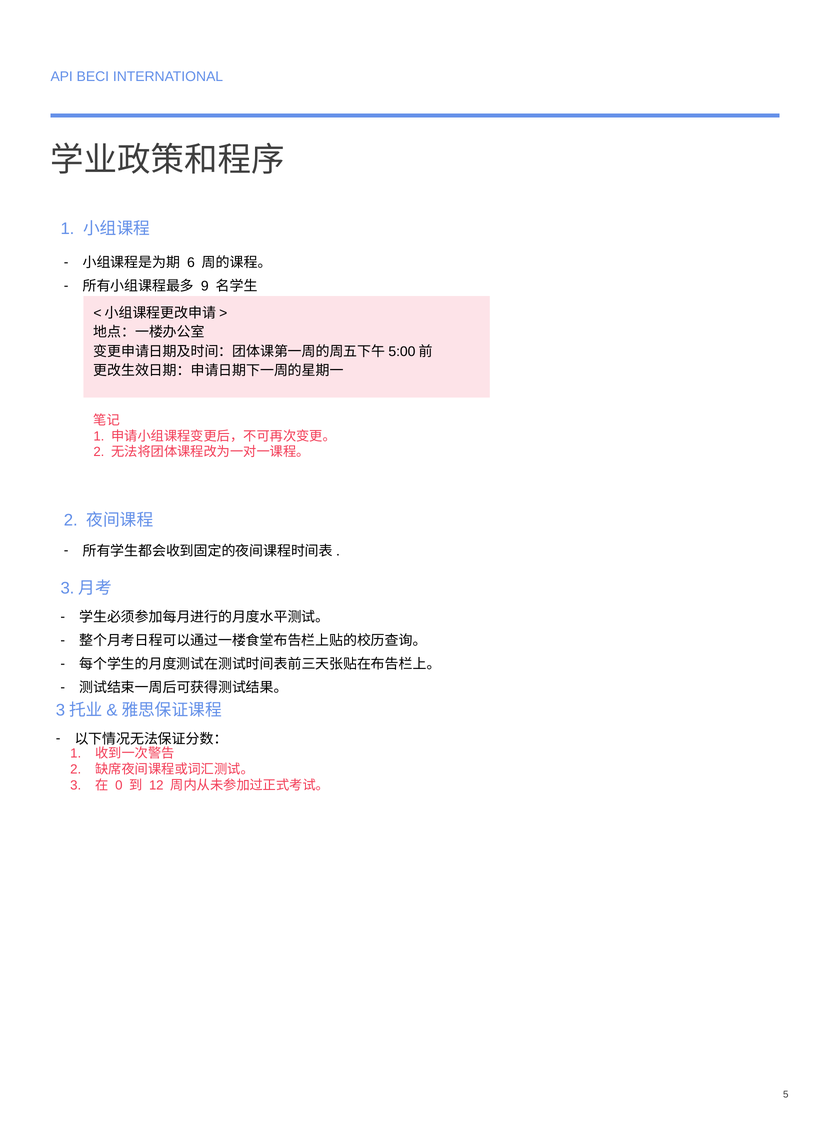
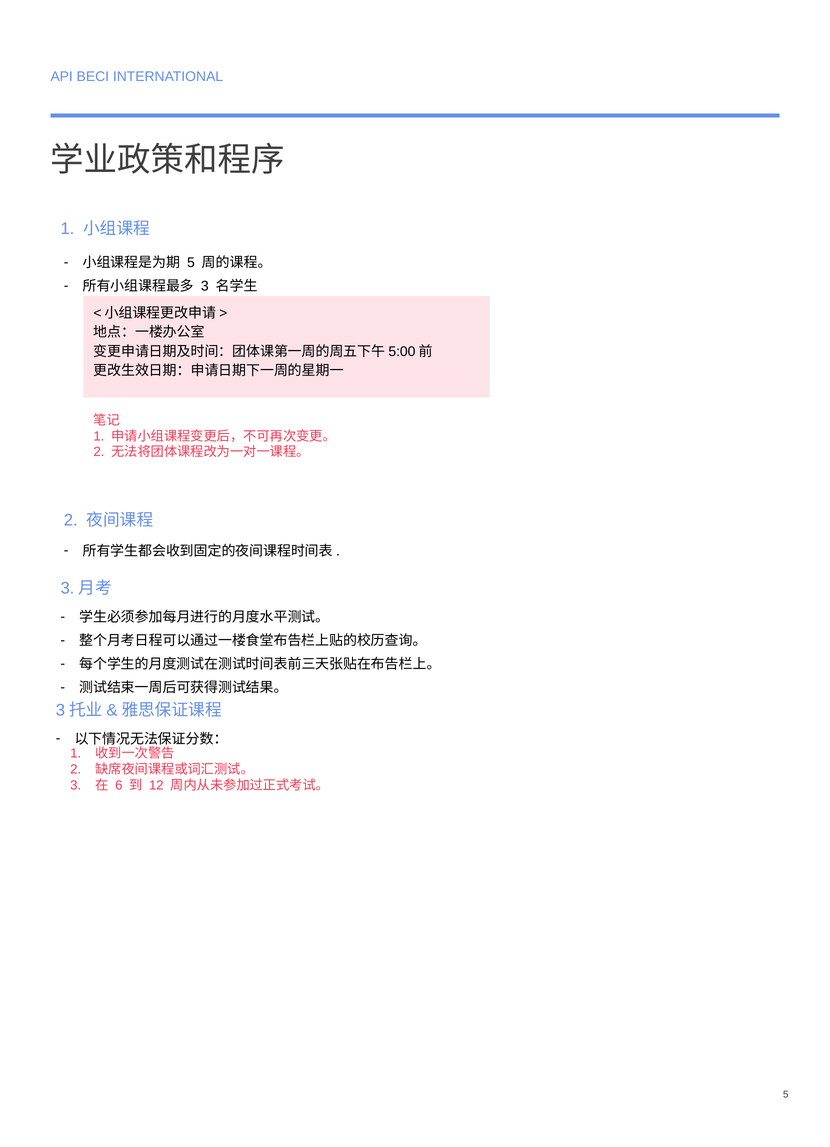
6 at (191, 263): 6 -> 5
9 at (205, 286): 9 -> 3
0: 0 -> 6
